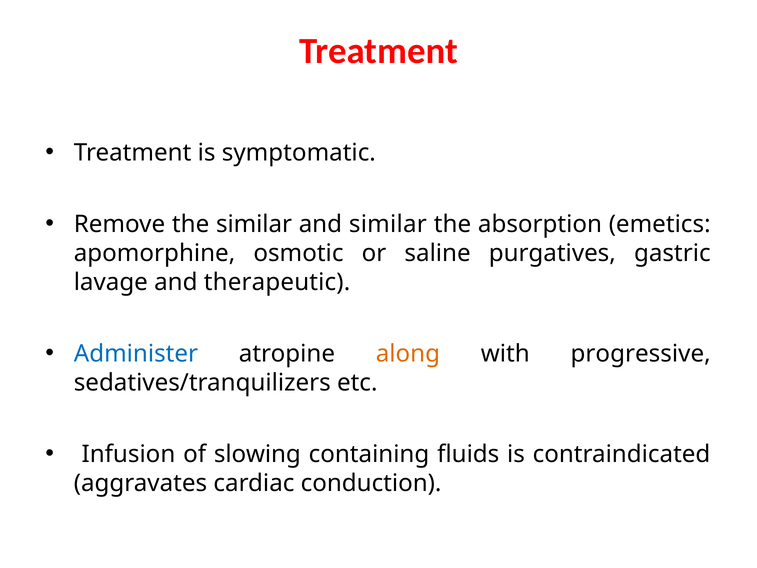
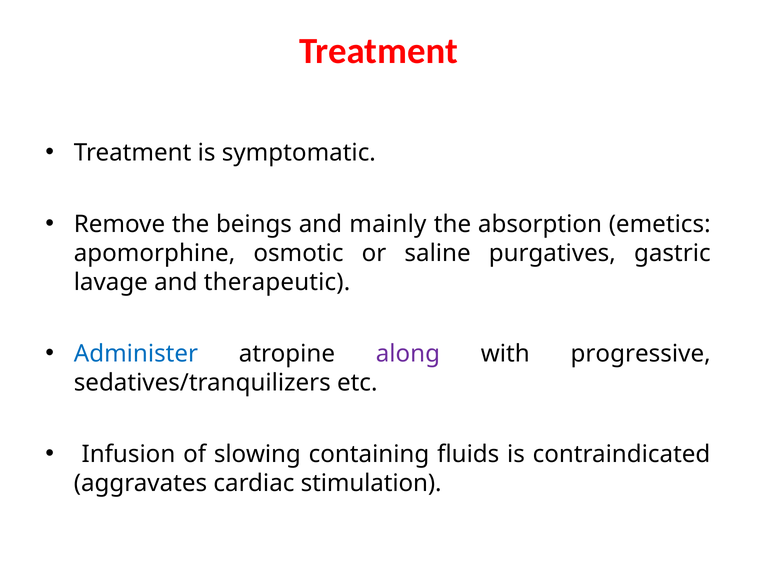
the similar: similar -> beings
and similar: similar -> mainly
along colour: orange -> purple
conduction: conduction -> stimulation
